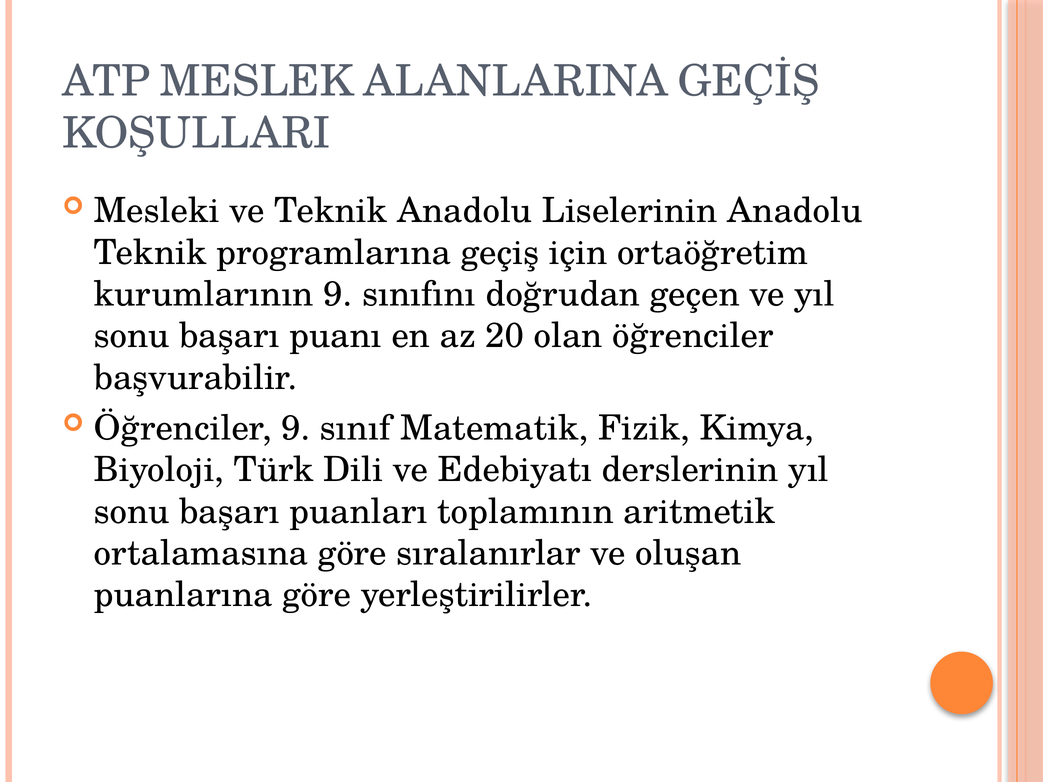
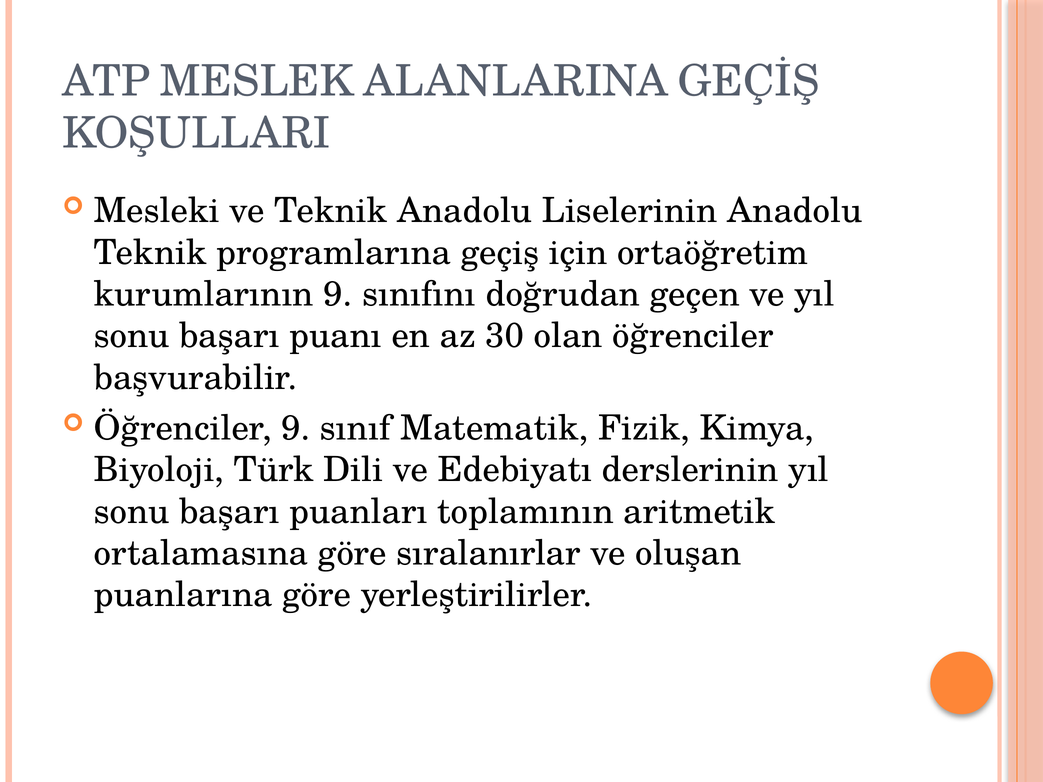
20: 20 -> 30
